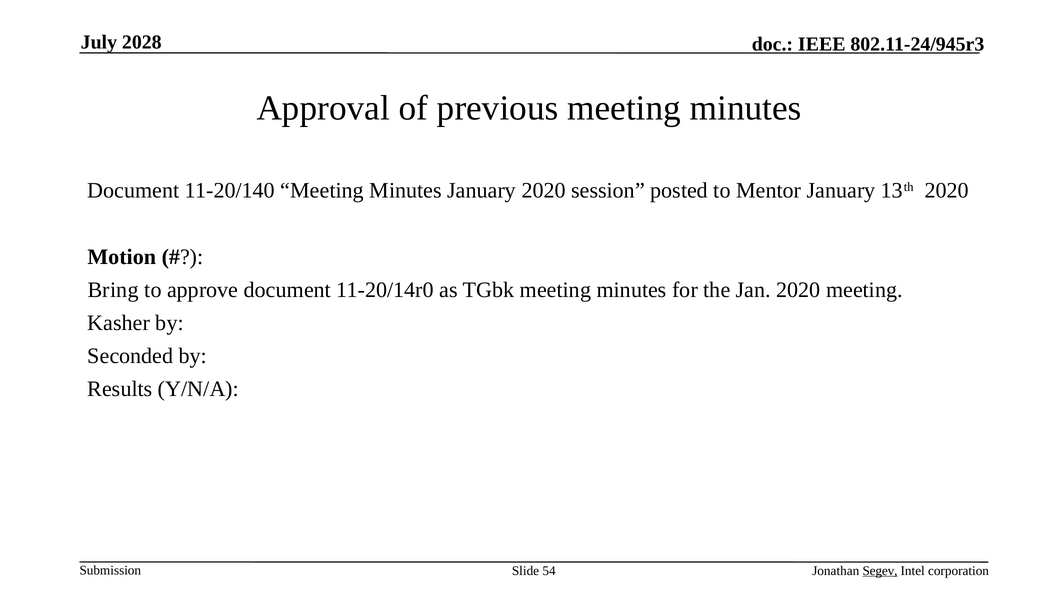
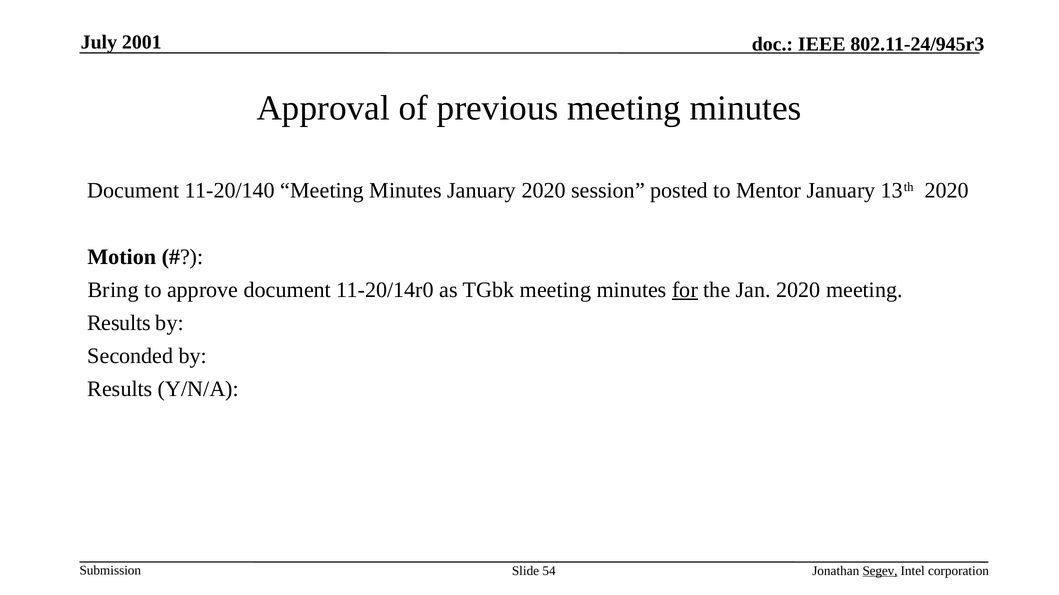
2028: 2028 -> 2001
for underline: none -> present
Kasher at (119, 323): Kasher -> Results
